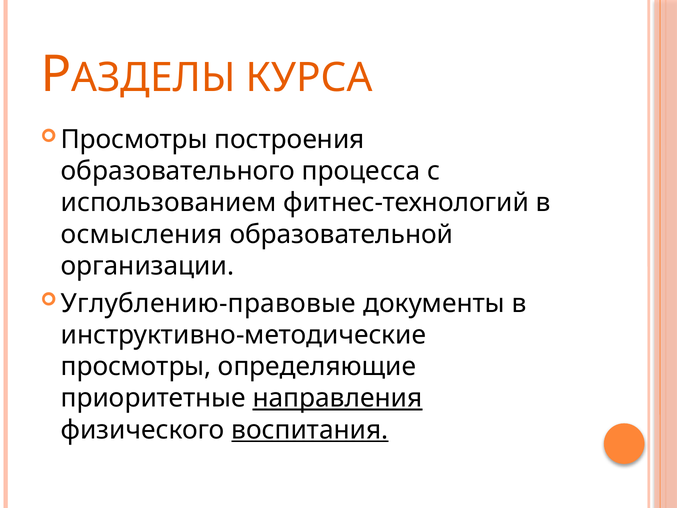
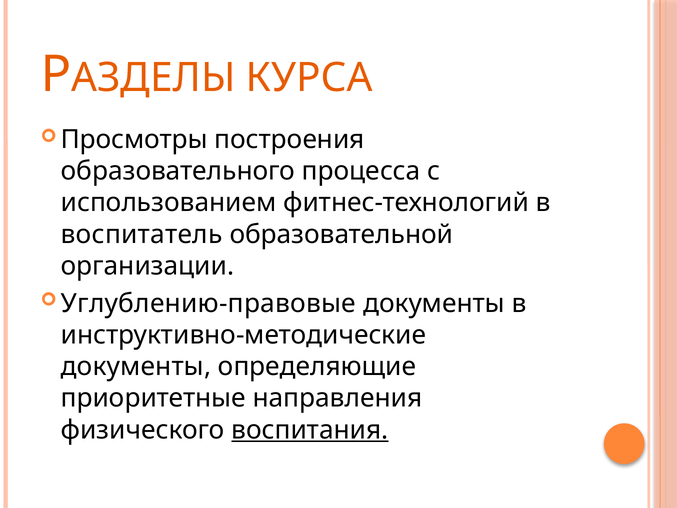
осмысления: осмысления -> воспитатель
просмотры at (136, 366): просмотры -> документы
направления underline: present -> none
